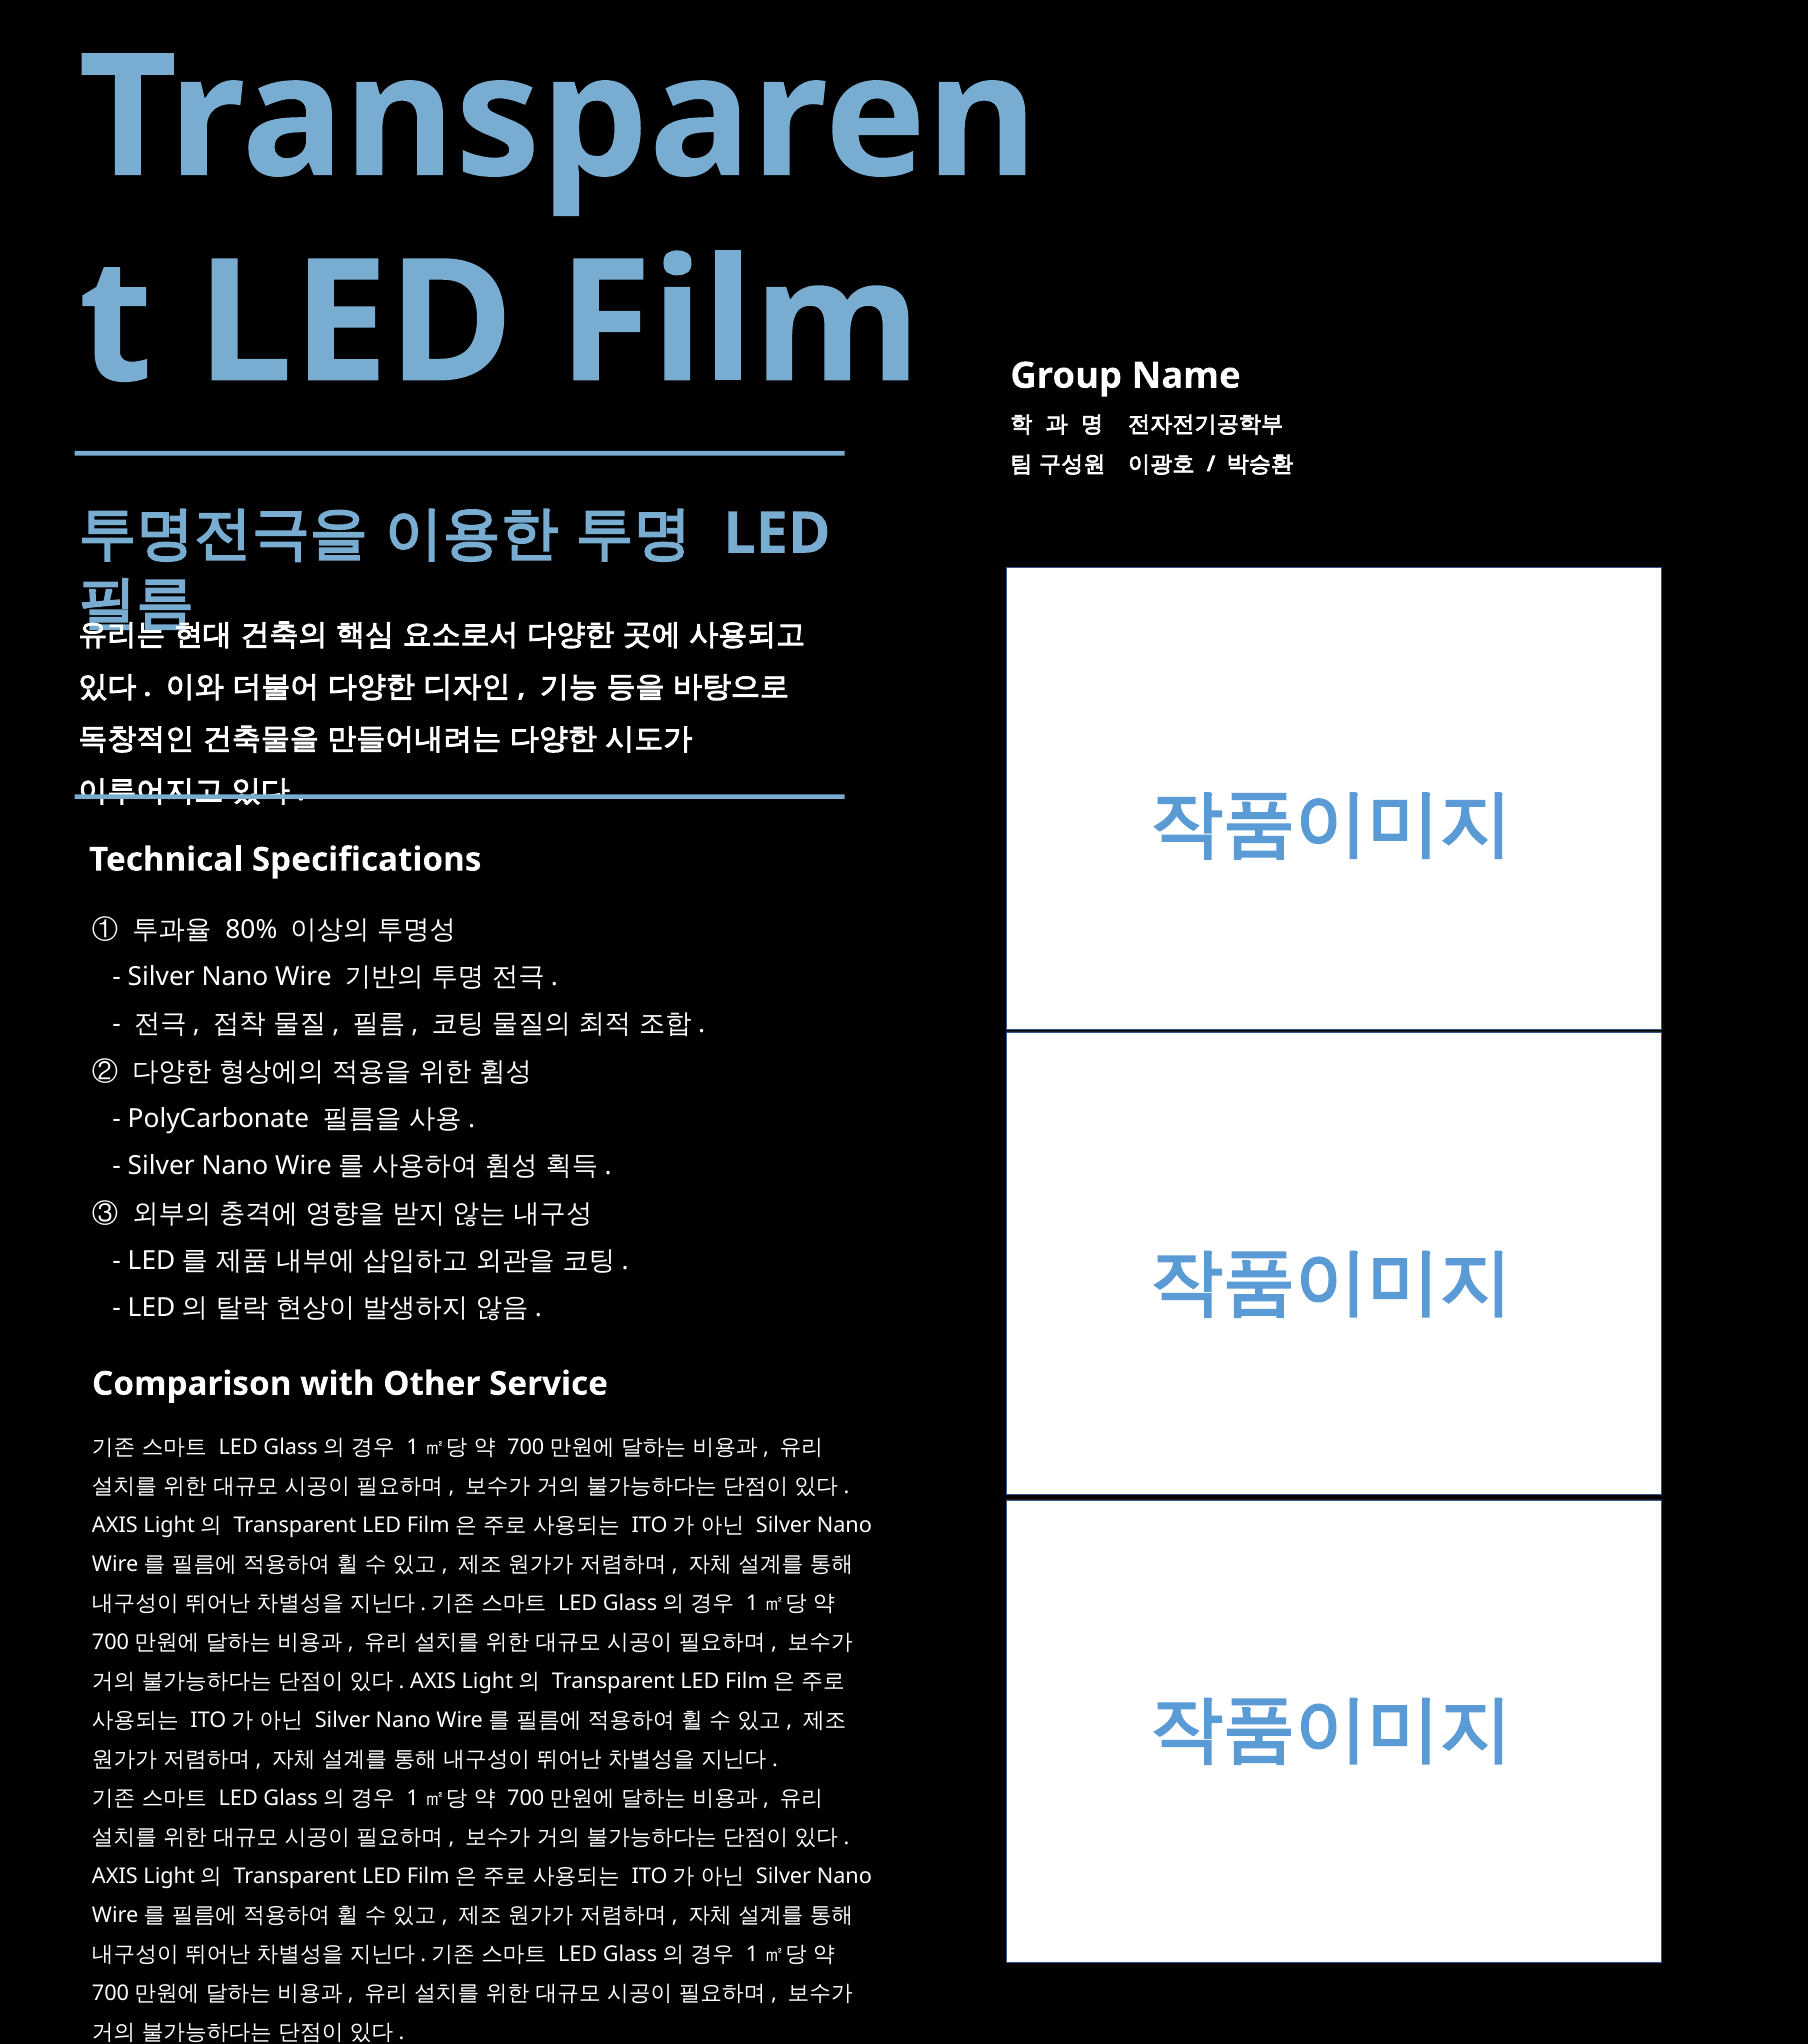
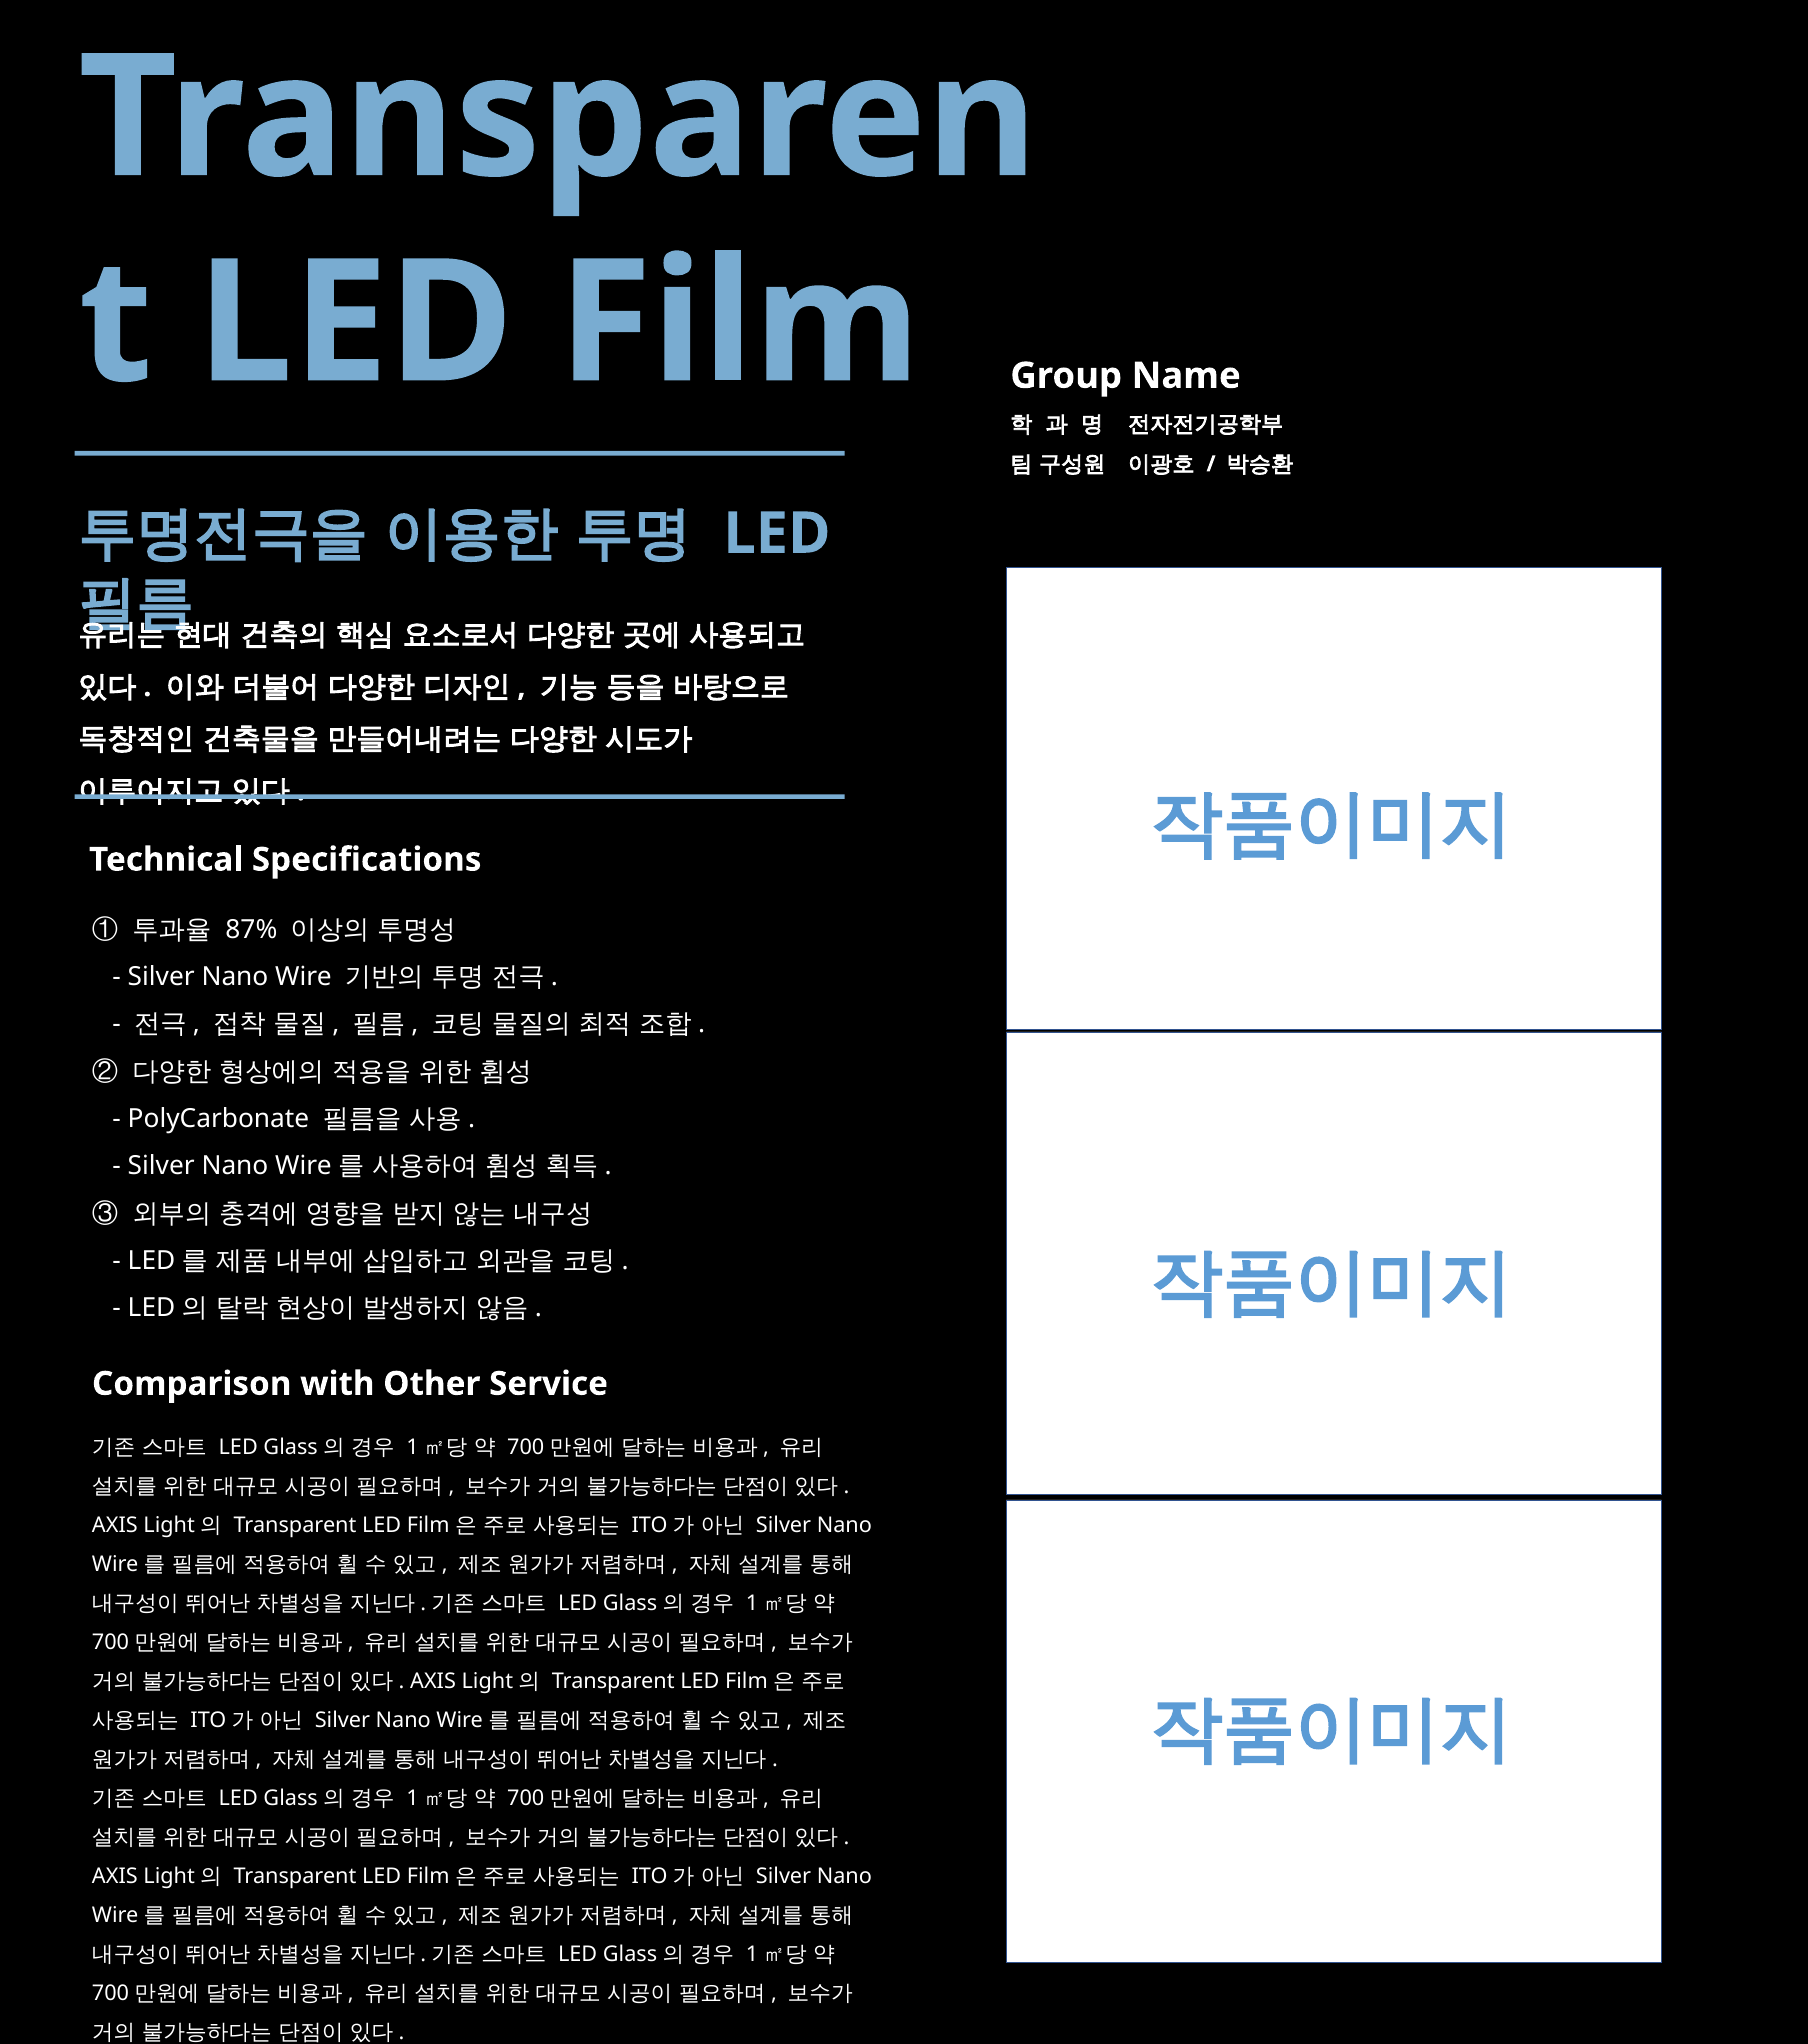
80%: 80% -> 87%
